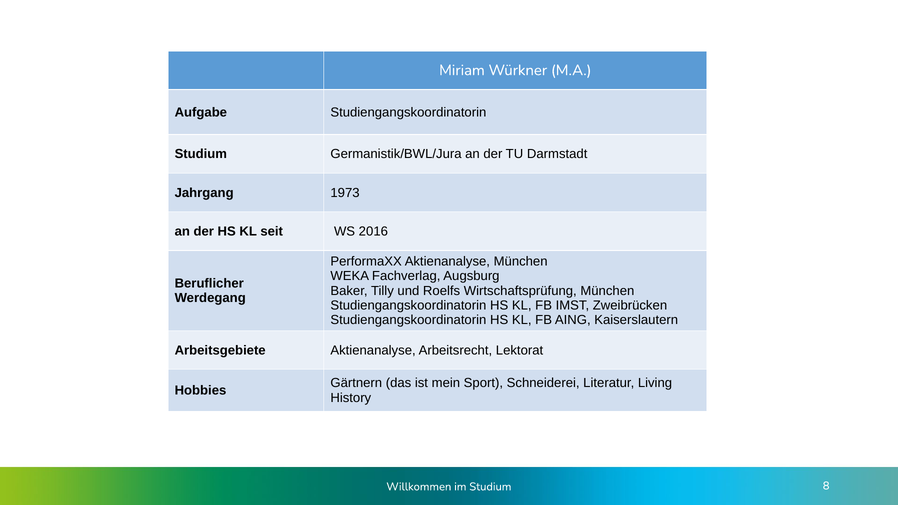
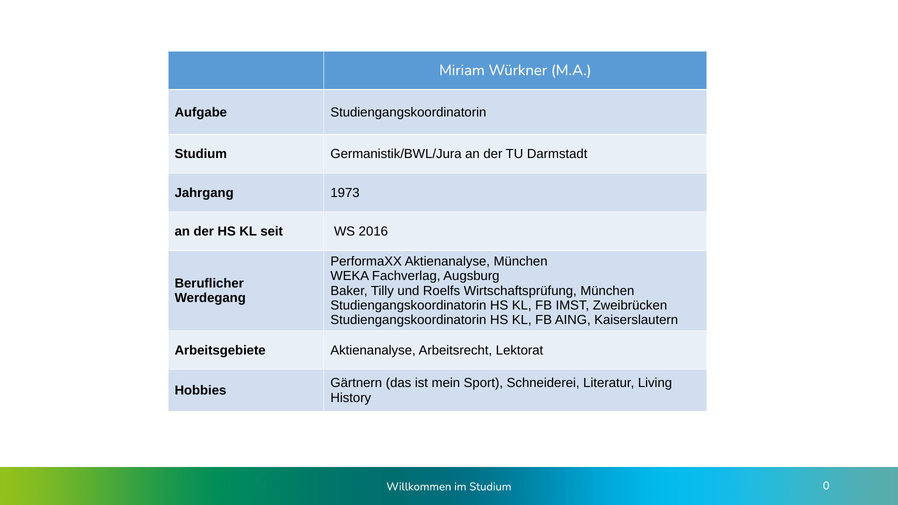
8: 8 -> 0
